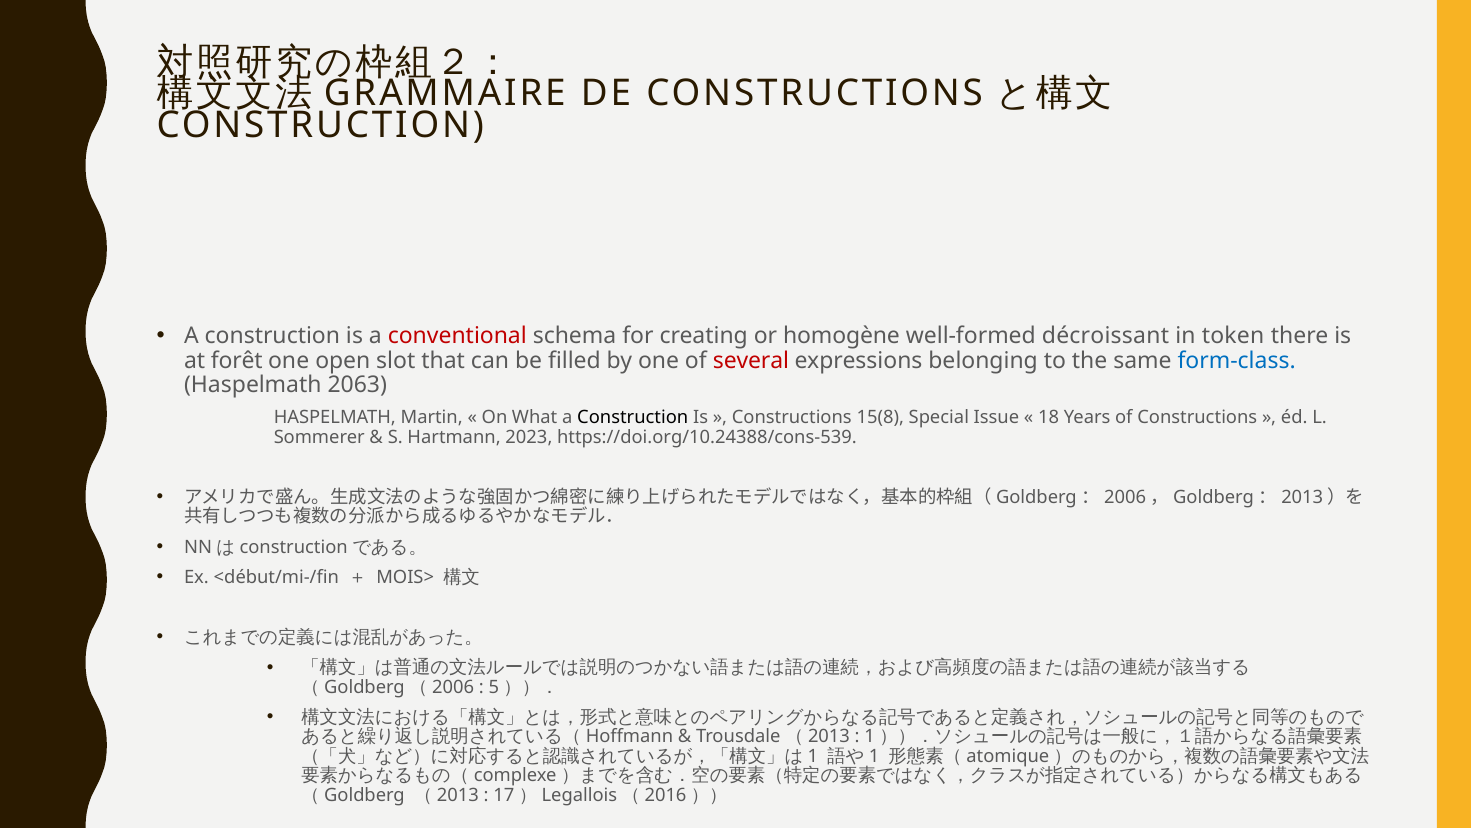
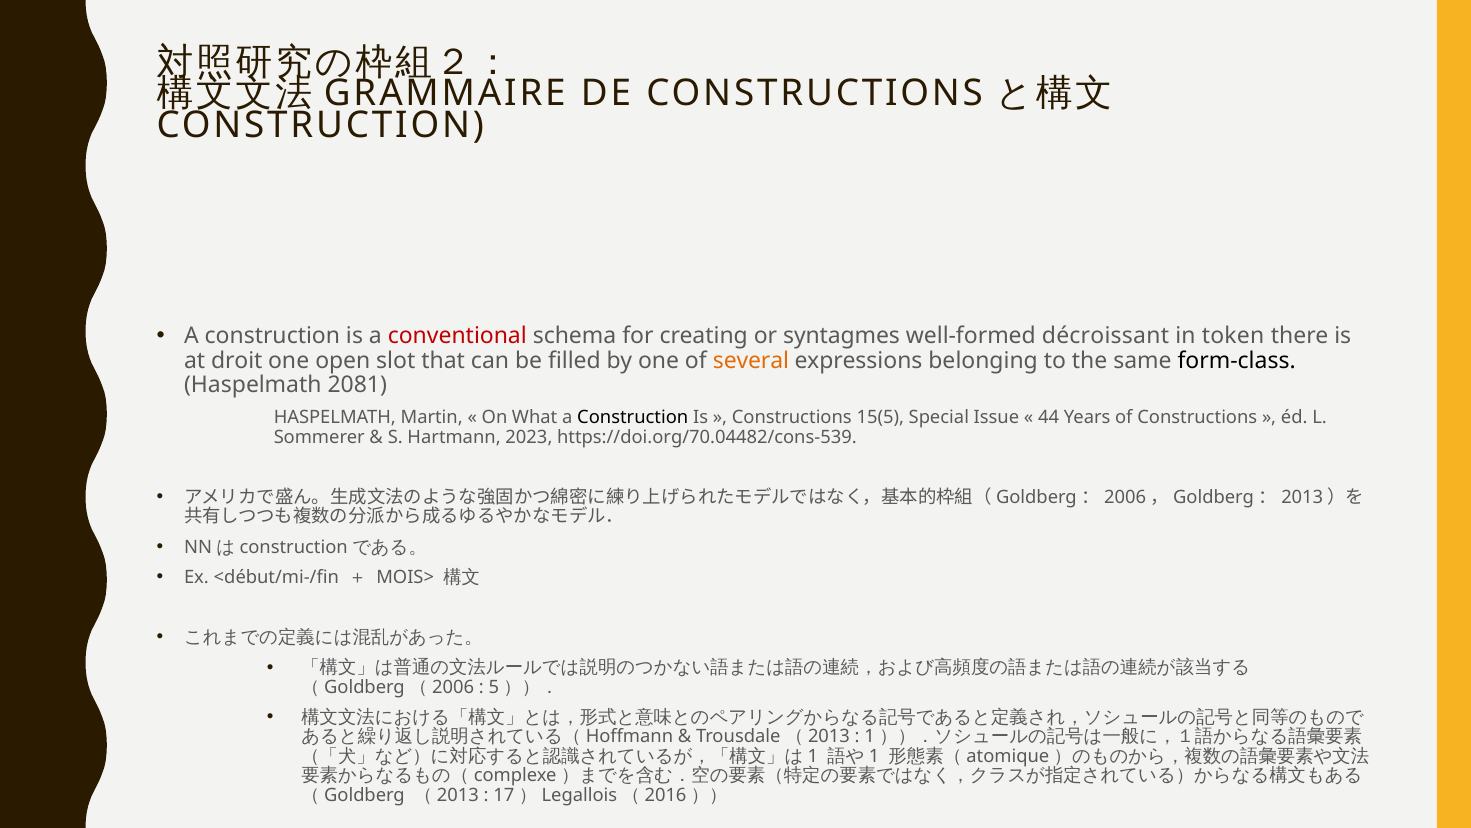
homogène: homogène -> syntagmes
forêt: forêt -> droit
several colour: red -> orange
form-class colour: blue -> black
2063: 2063 -> 2081
15(8: 15(8 -> 15(5
18: 18 -> 44
https://doi.org/10.24388/cons-539: https://doi.org/10.24388/cons-539 -> https://doi.org/70.04482/cons-539
